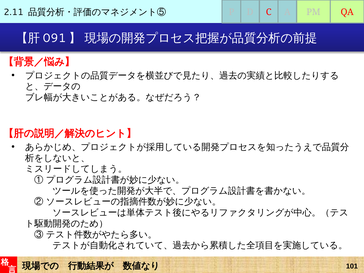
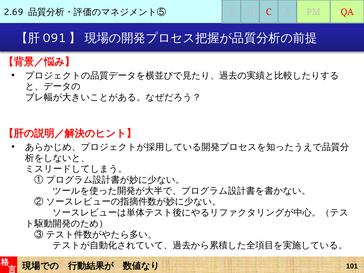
2.11: 2.11 -> 2.69
